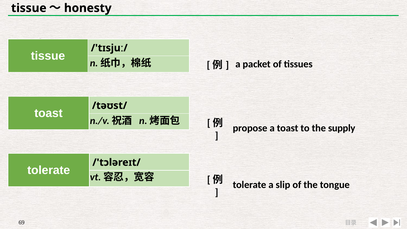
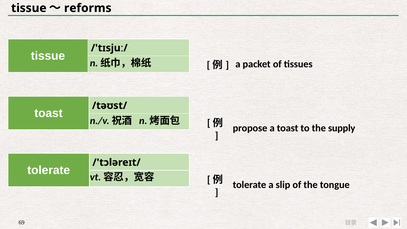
honesty: honesty -> reforms
